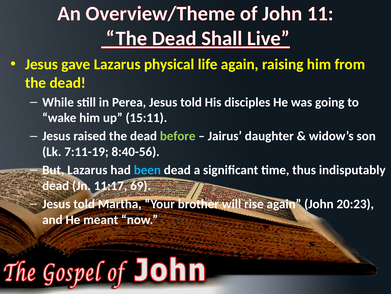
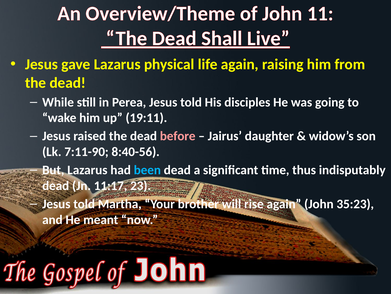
15:11: 15:11 -> 19:11
before colour: light green -> pink
7:11-19: 7:11-19 -> 7:11-90
69: 69 -> 23
20:23: 20:23 -> 35:23
